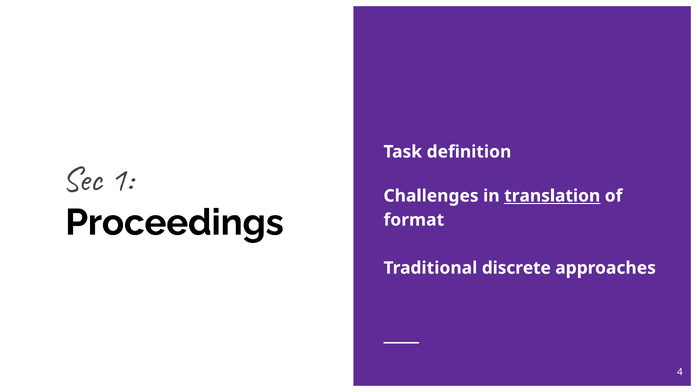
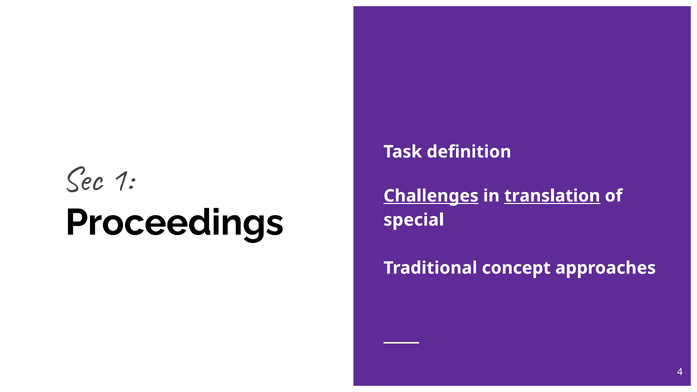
Challenges underline: none -> present
format: format -> special
discrete: discrete -> concept
